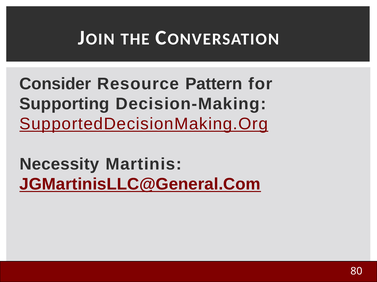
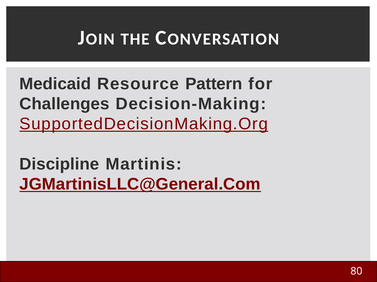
Consider: Consider -> Medicaid
Supporting: Supporting -> Challenges
Necessity: Necessity -> Discipline
